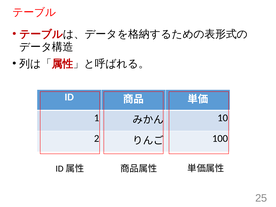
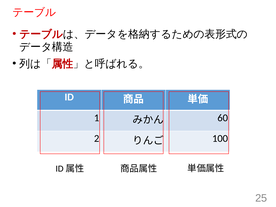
10: 10 -> 60
